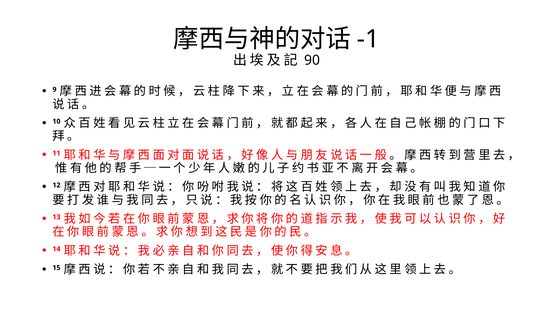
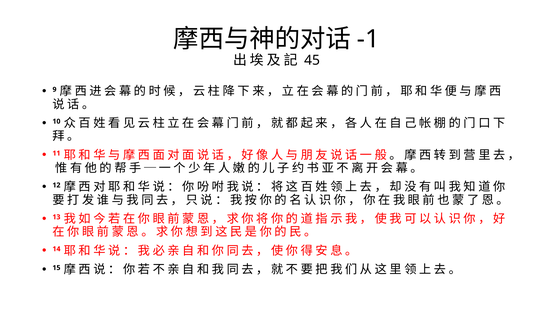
90: 90 -> 45
